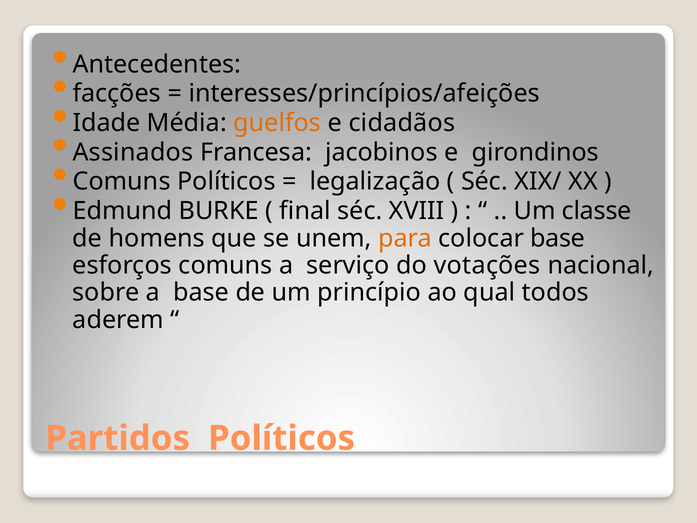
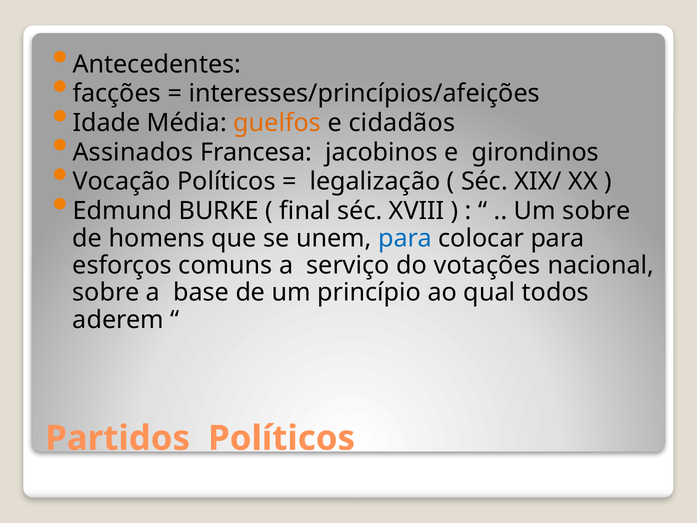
Comuns at (122, 182): Comuns -> Vocação
Um classe: classe -> sobre
para at (405, 238) colour: orange -> blue
colocar base: base -> para
